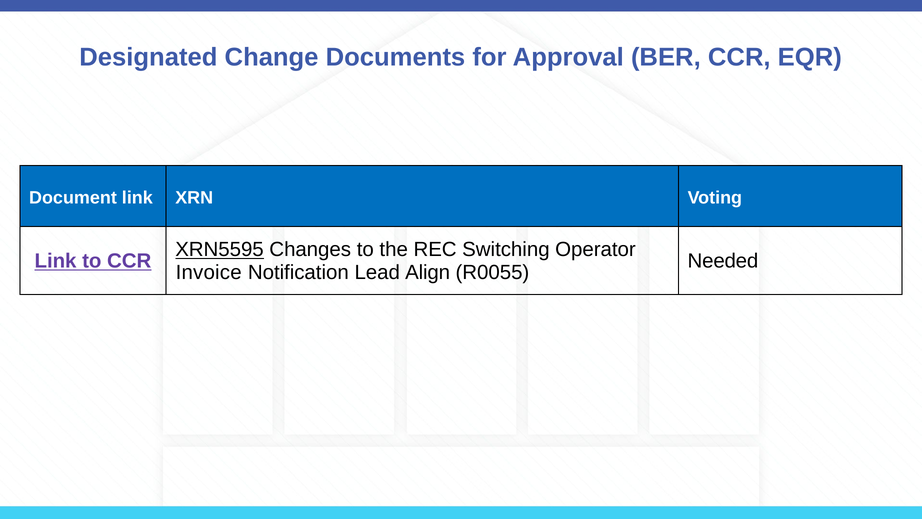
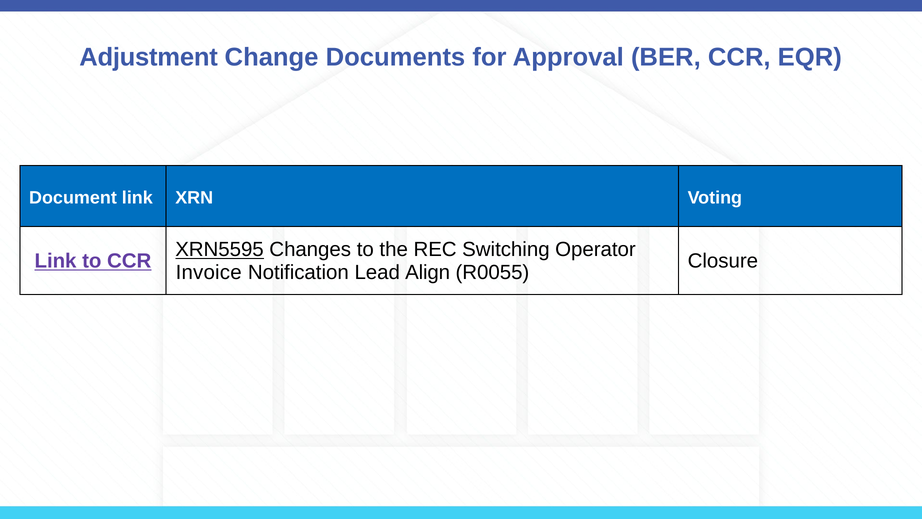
Designated: Designated -> Adjustment
Needed: Needed -> Closure
